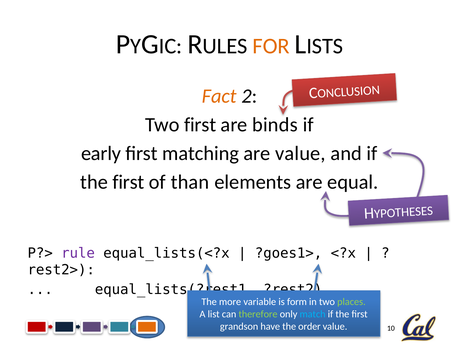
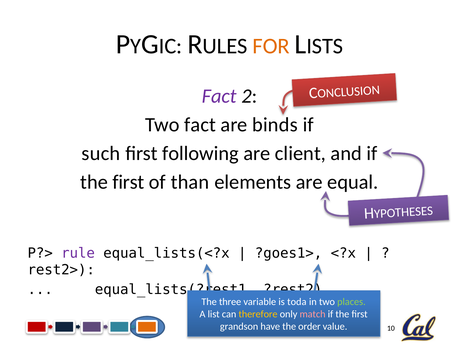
Fact at (219, 96) colour: orange -> purple
Two first: first -> fact
early: early -> such
matching: matching -> following
are value: value -> client
more: more -> three
form: form -> toda
therefore colour: light green -> yellow
match colour: light blue -> pink
